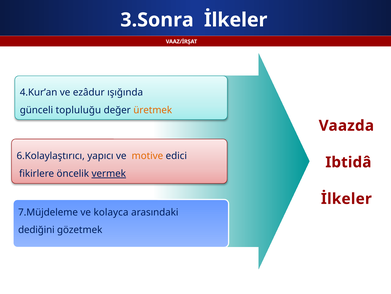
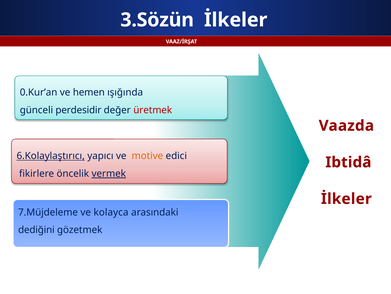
3.Sonra: 3.Sonra -> 3.Sözün
4.Kur’an: 4.Kur’an -> 0.Kur’an
ezâdur: ezâdur -> hemen
topluluğu: topluluğu -> perdesidir
üretmek colour: orange -> red
6.Kolaylaştırıcı underline: none -> present
